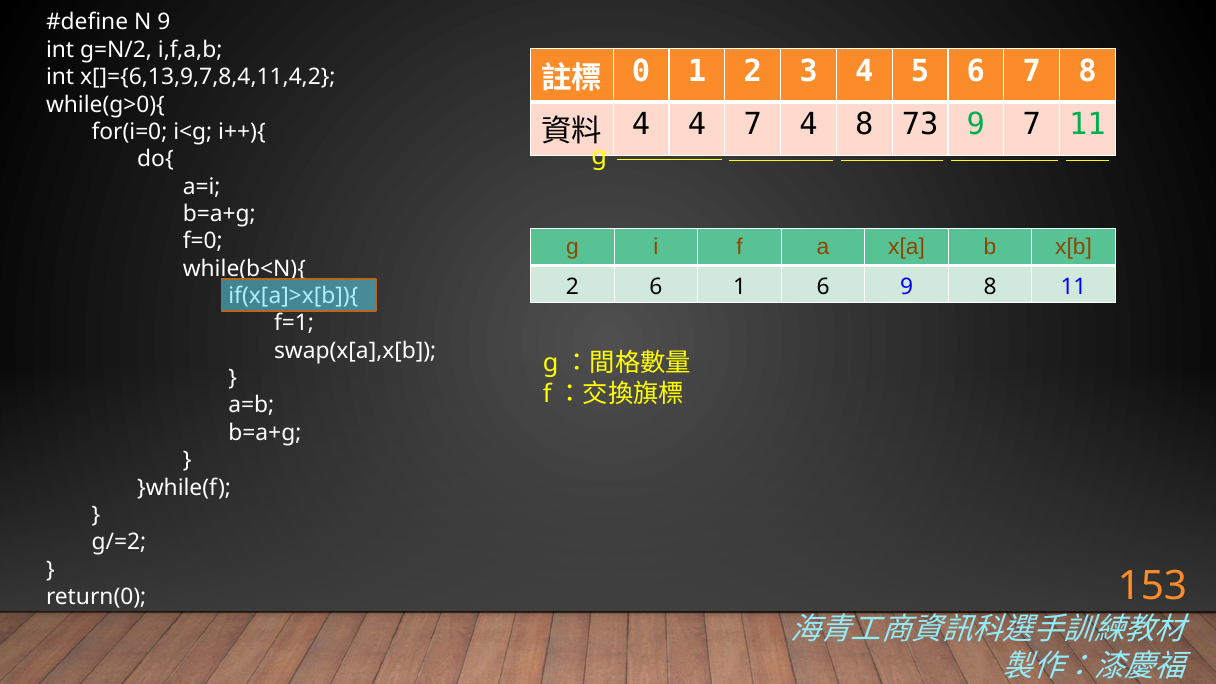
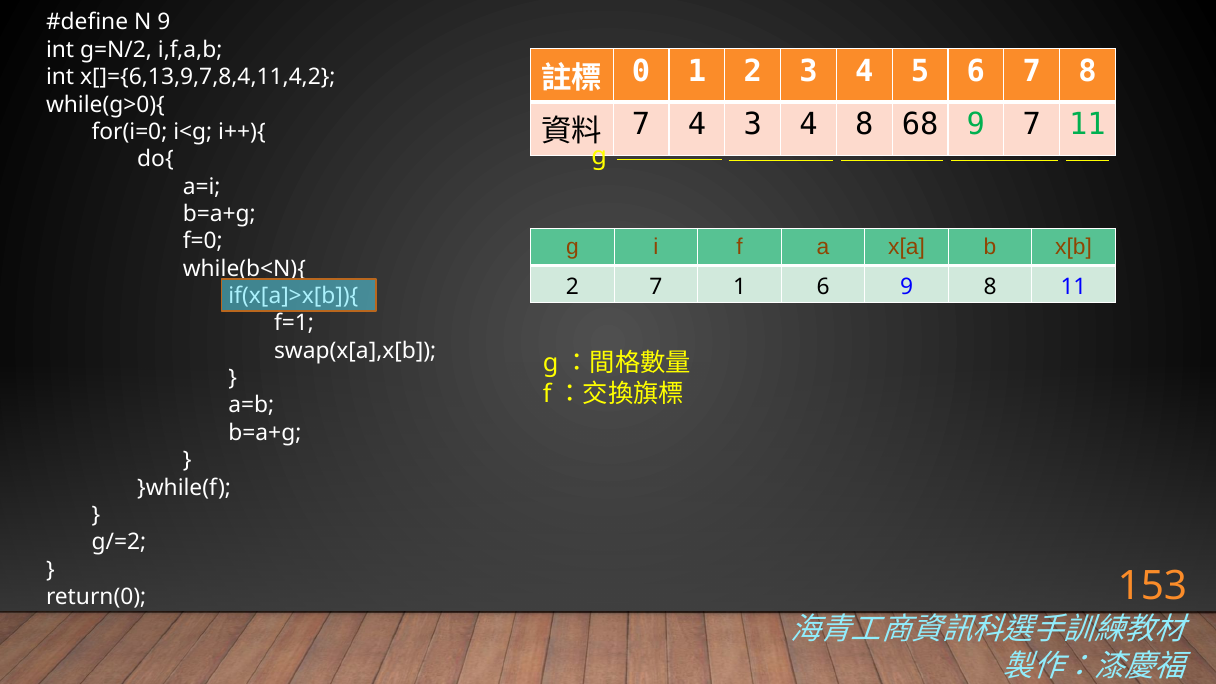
4 at (641, 125): 4 -> 7
4 7: 7 -> 3
73: 73 -> 68
2 6: 6 -> 7
